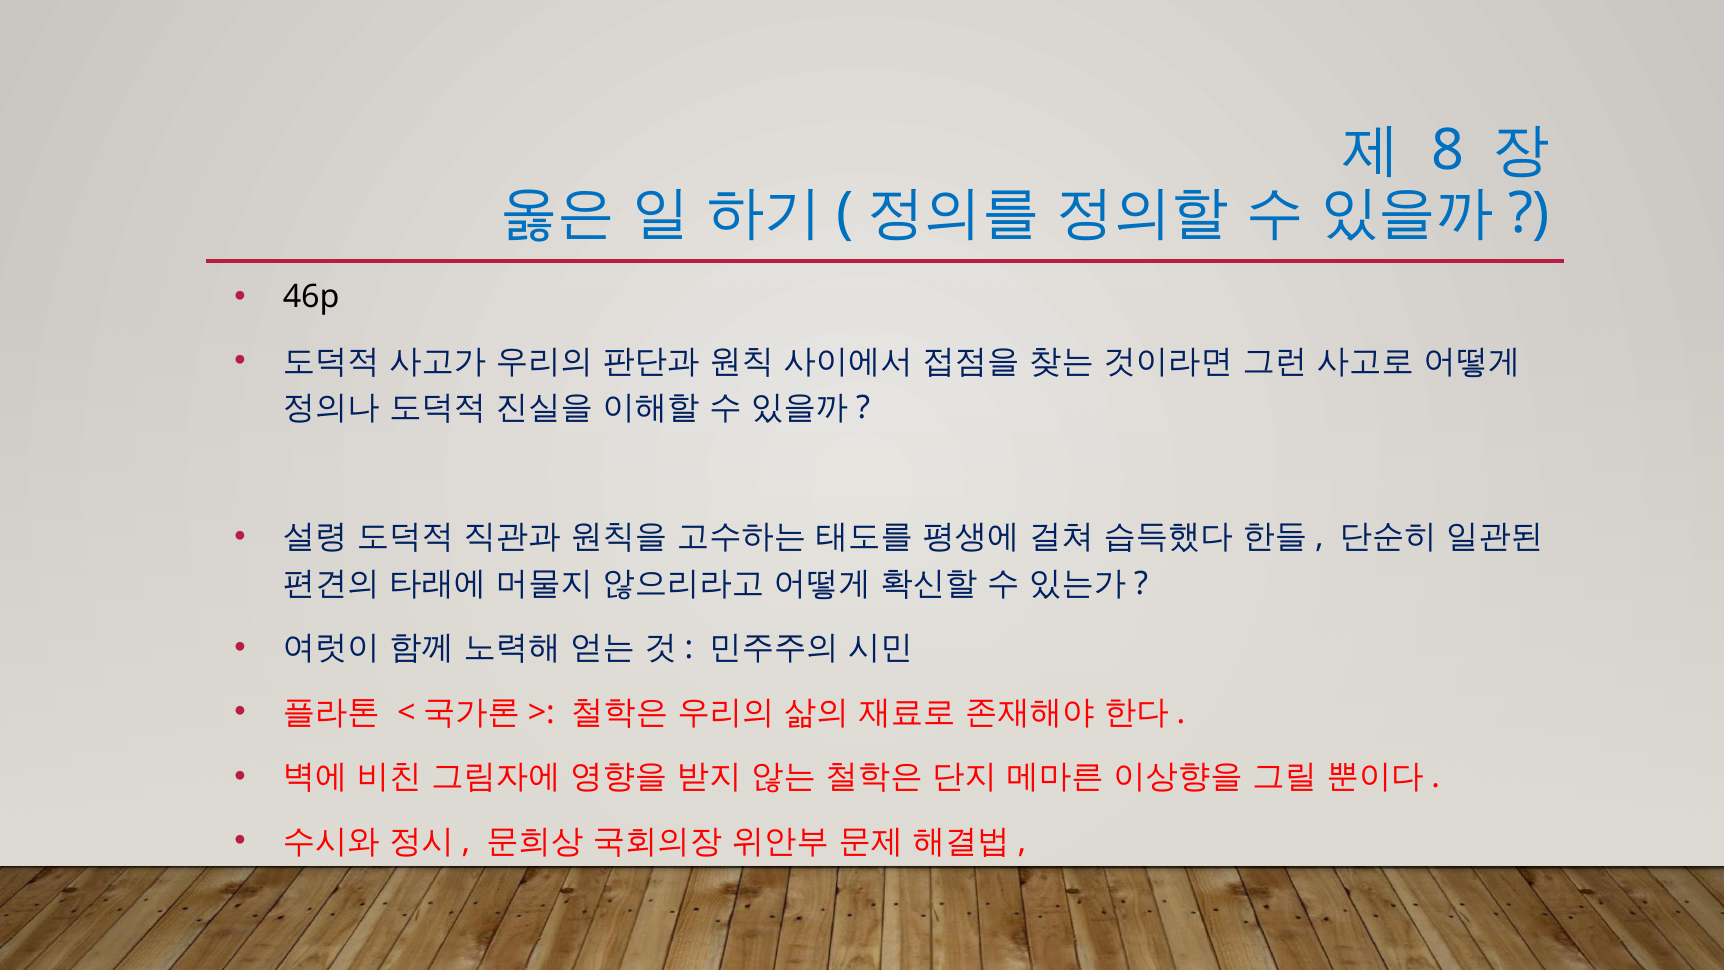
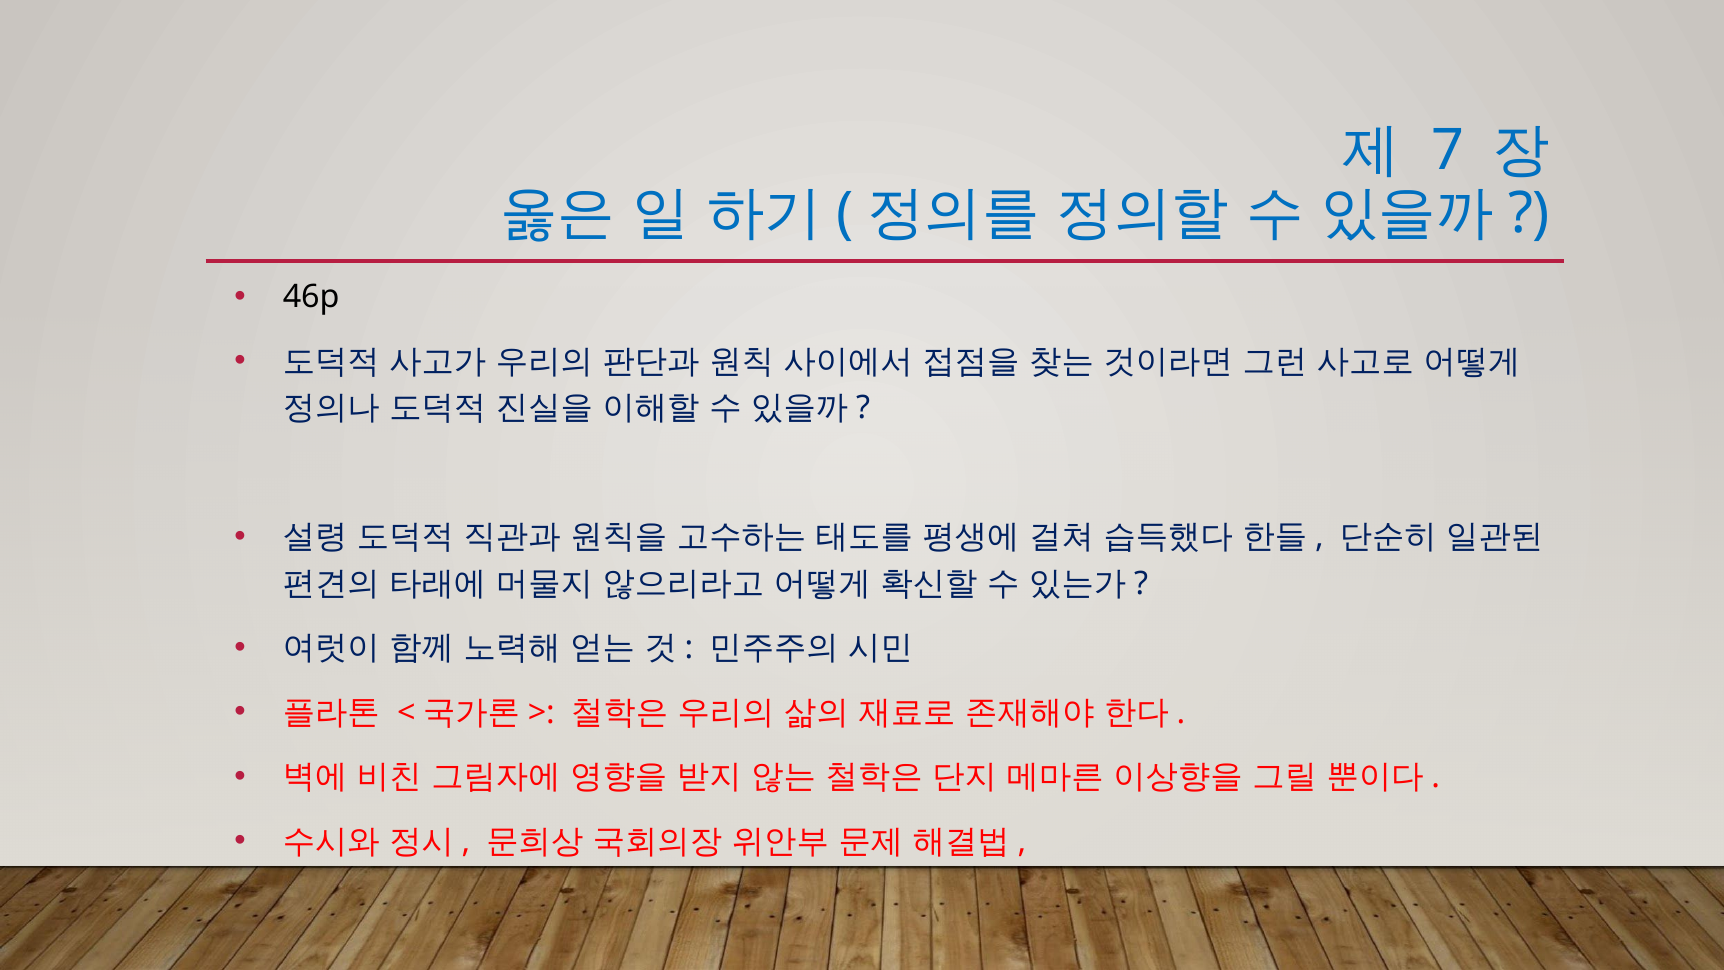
8: 8 -> 7
